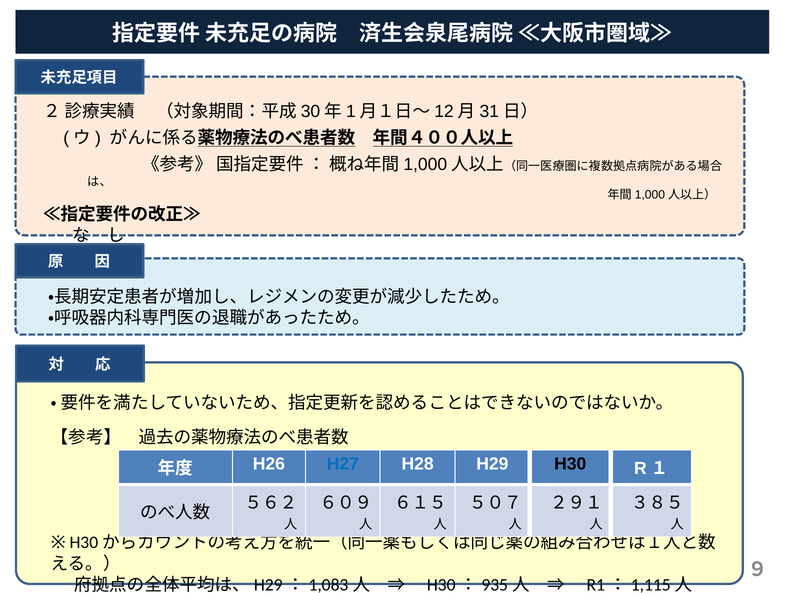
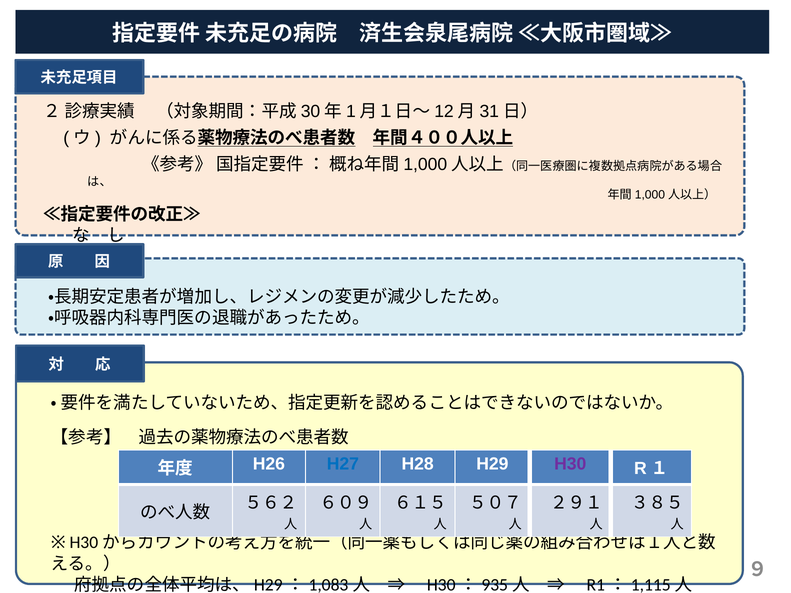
H30 colour: black -> purple
